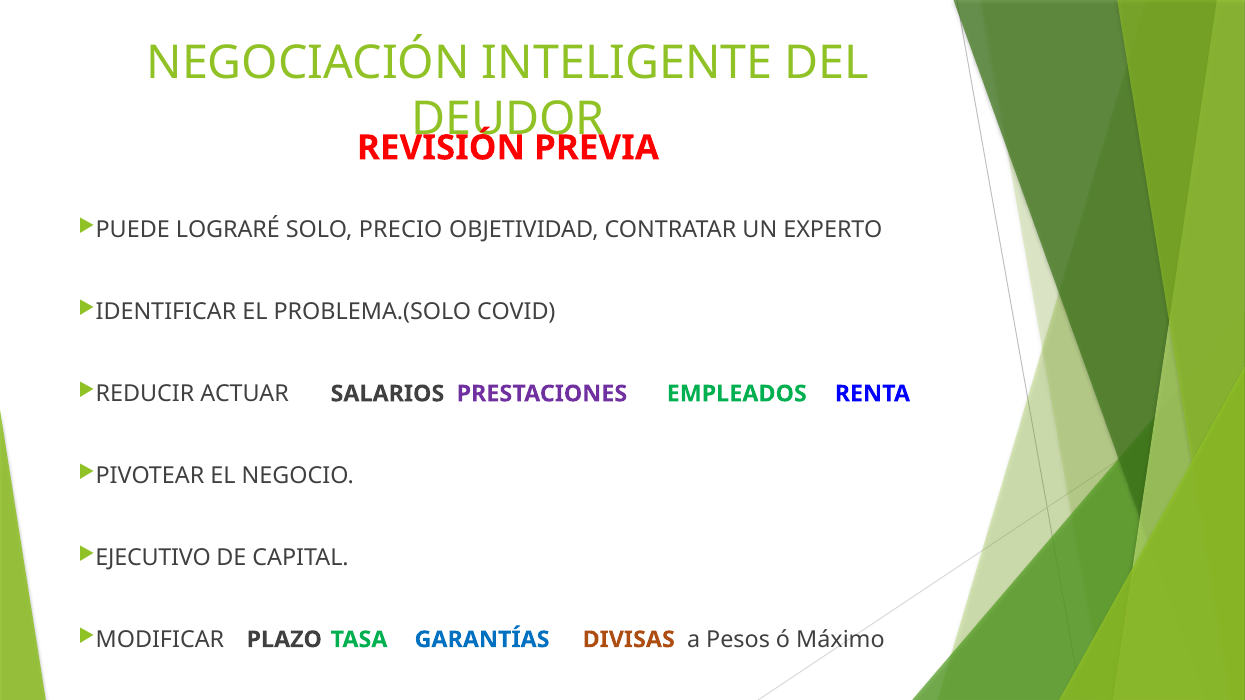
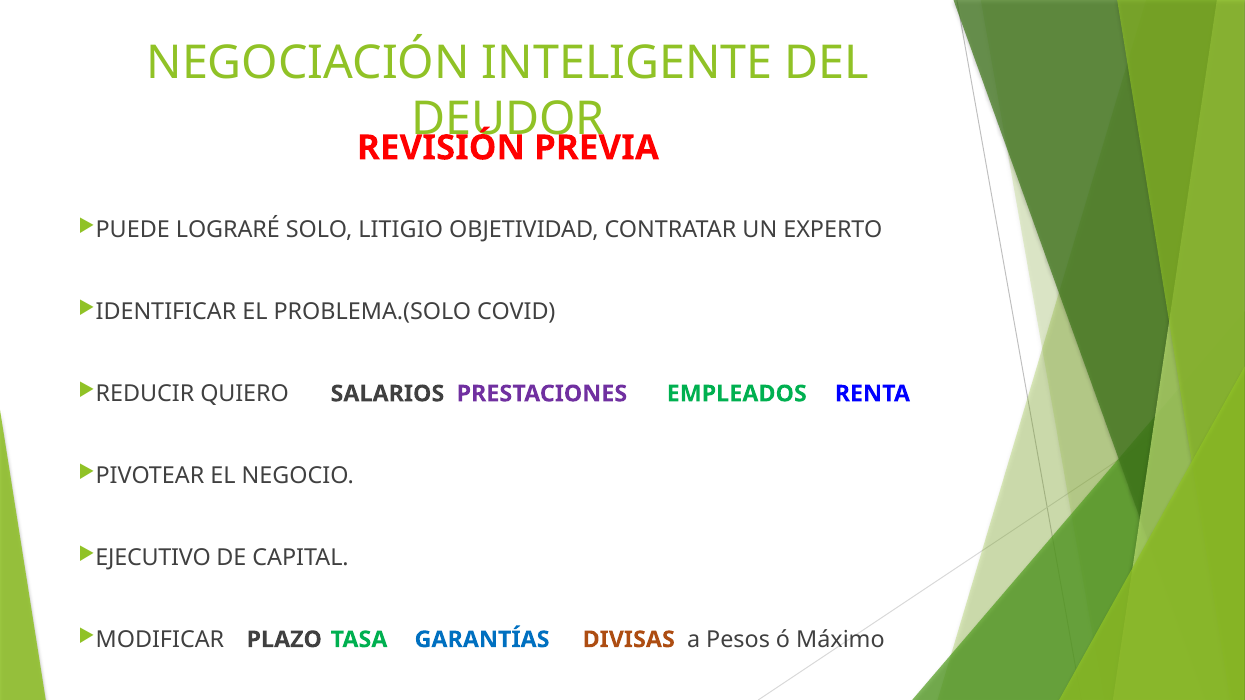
PRECIO: PRECIO -> LITIGIO
ACTUAR: ACTUAR -> QUIERO
